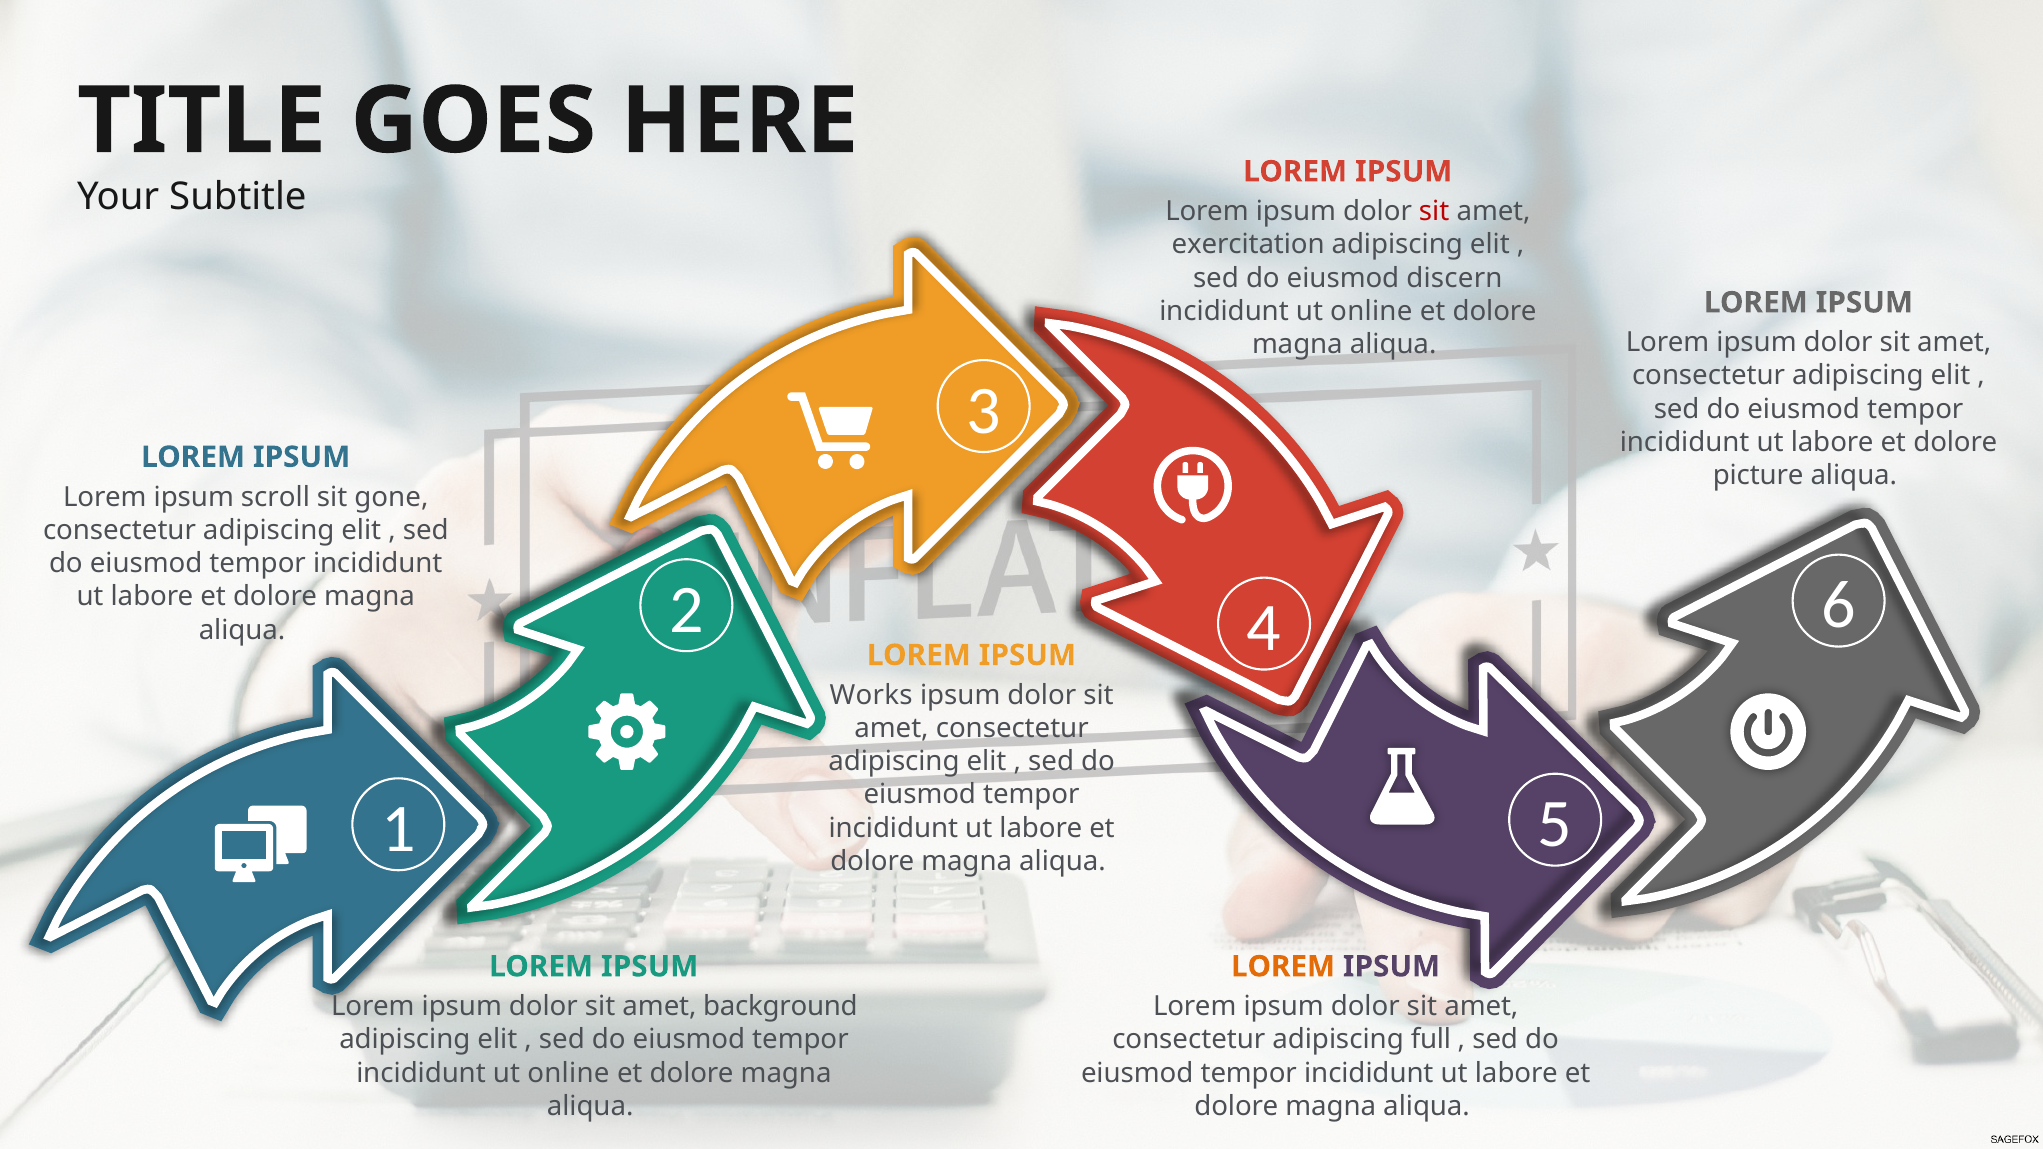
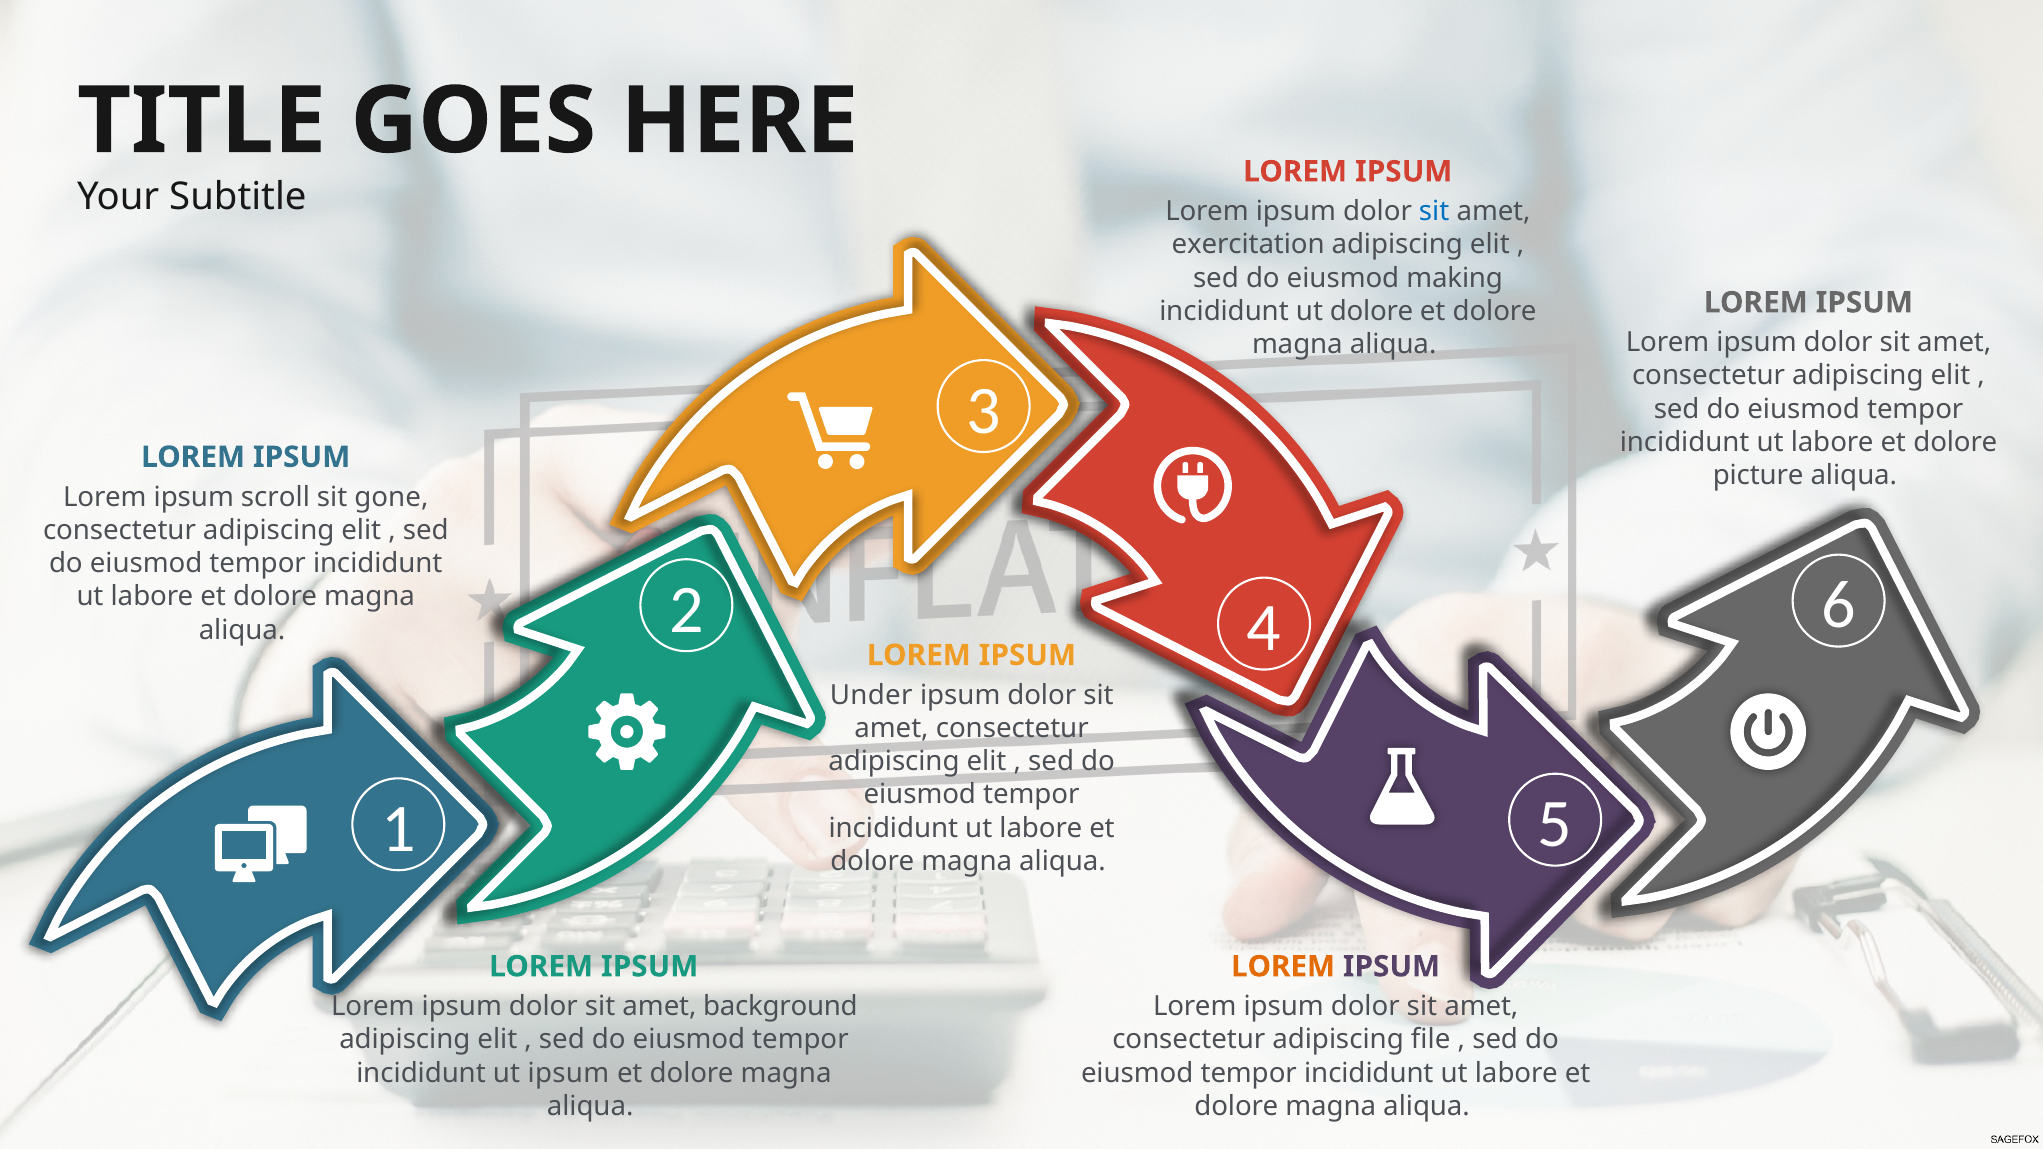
sit at (1434, 212) colour: red -> blue
discern: discern -> making
online at (1371, 311): online -> dolore
Works: Works -> Under
full: full -> file
online at (568, 1073): online -> ipsum
